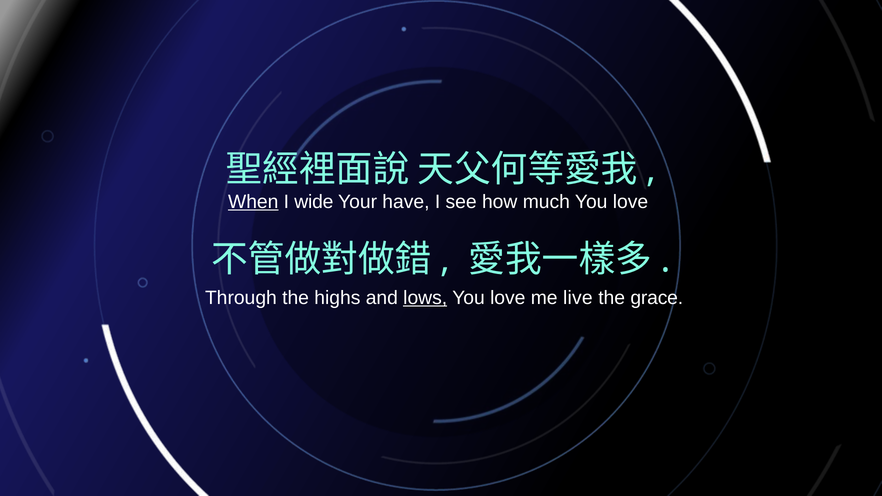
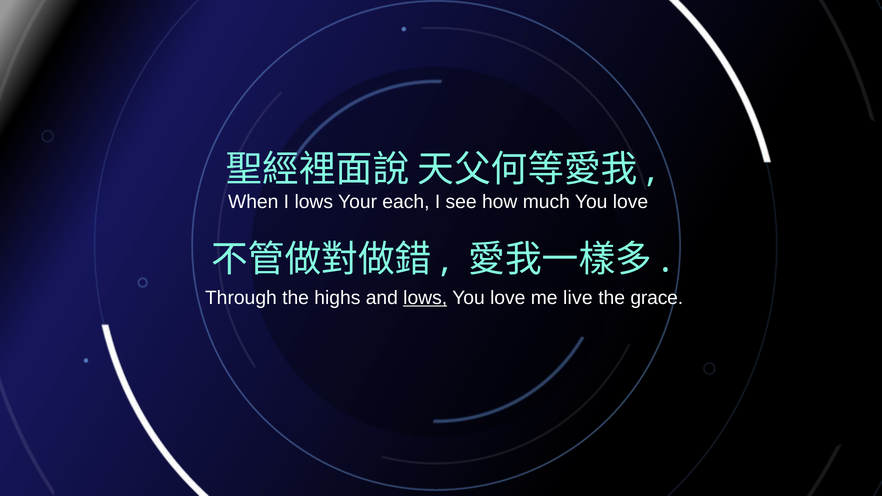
When underline: present -> none
I wide: wide -> lows
have: have -> each
